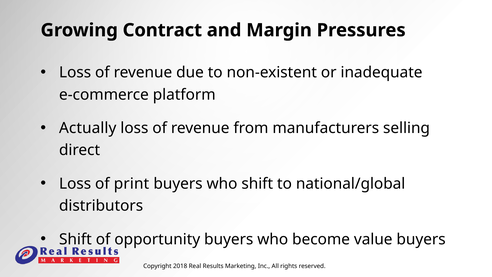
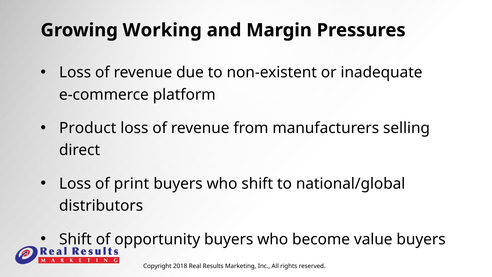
Contract: Contract -> Working
Actually: Actually -> Product
